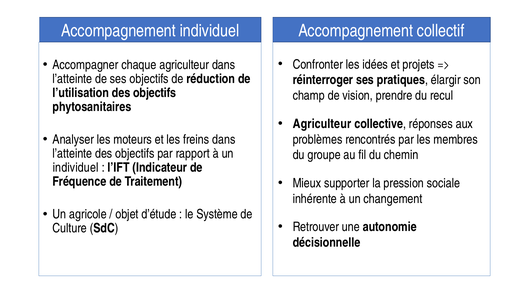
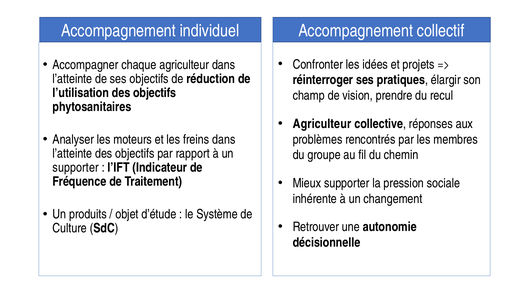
individuel at (76, 168): individuel -> supporter
agricole: agricole -> produits
